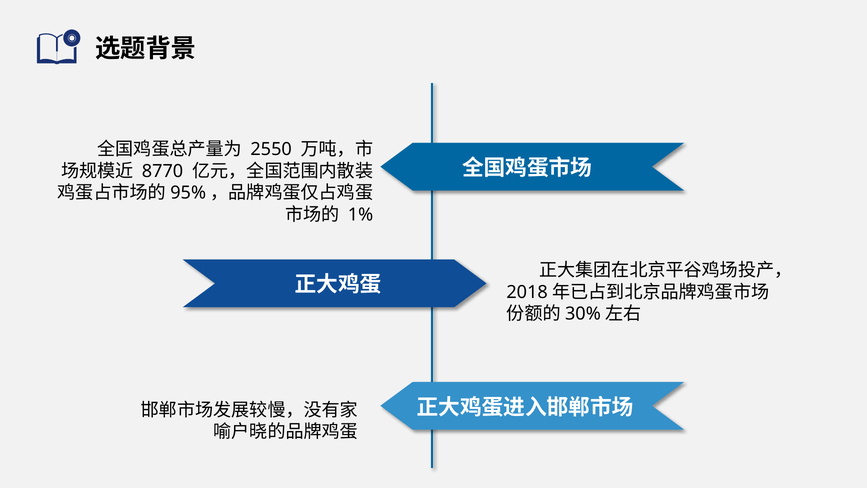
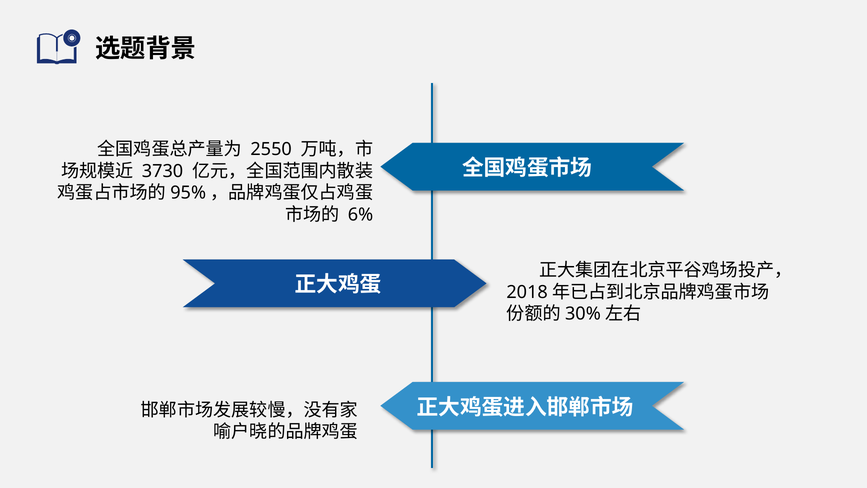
8770: 8770 -> 3730
1%: 1% -> 6%
